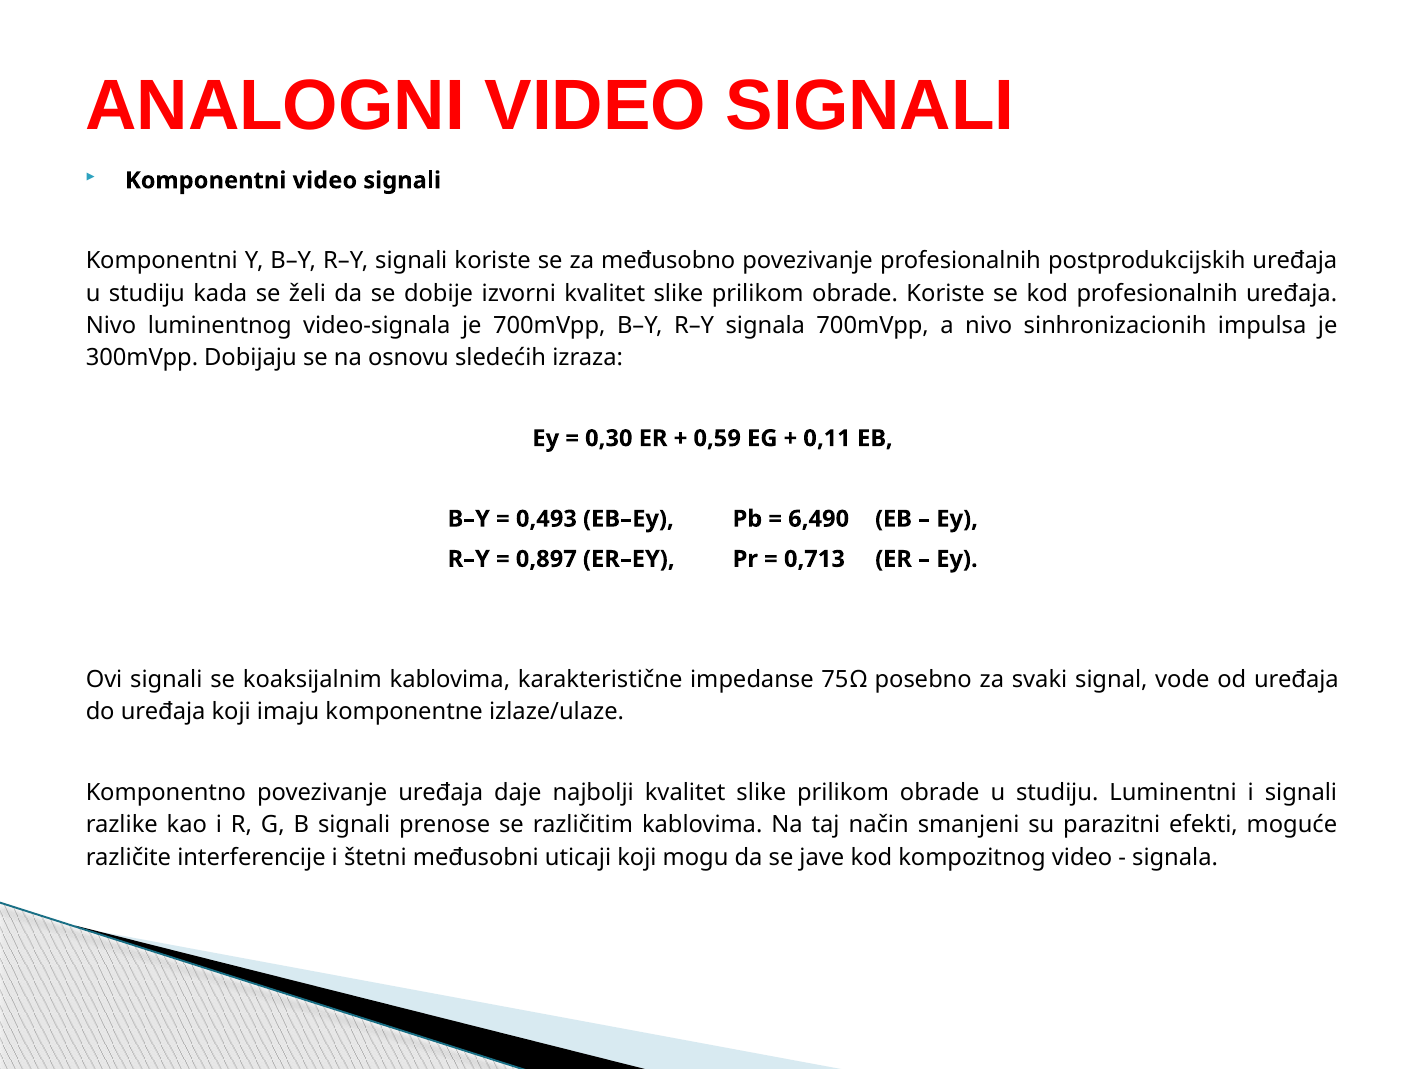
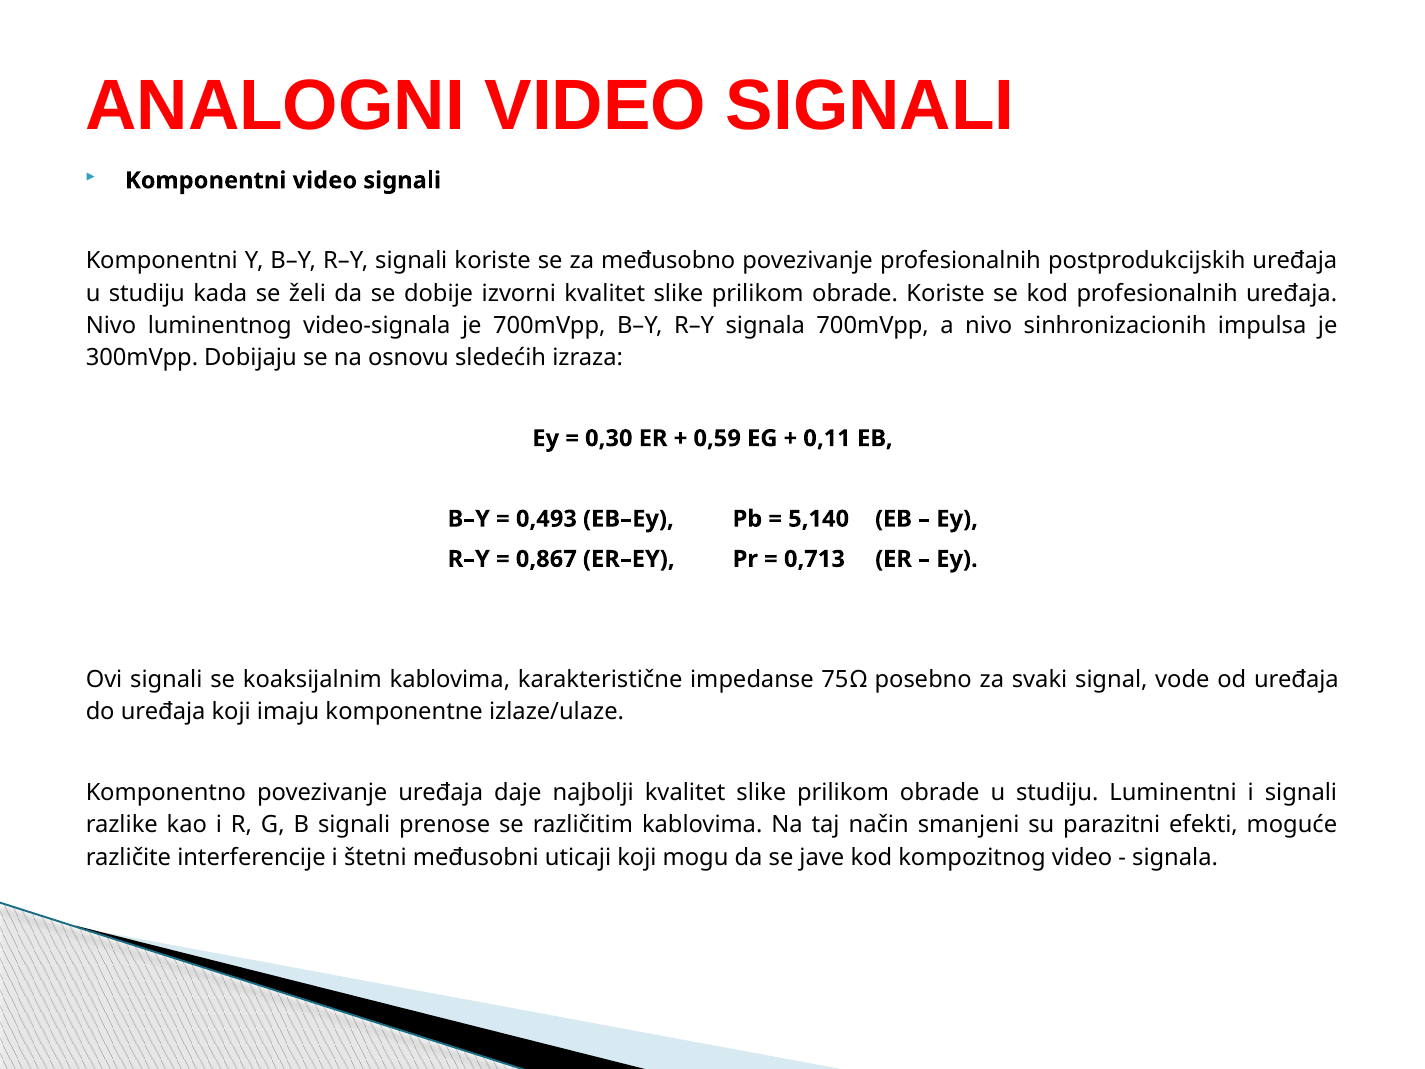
6,490: 6,490 -> 5,140
0,897: 0,897 -> 0,867
